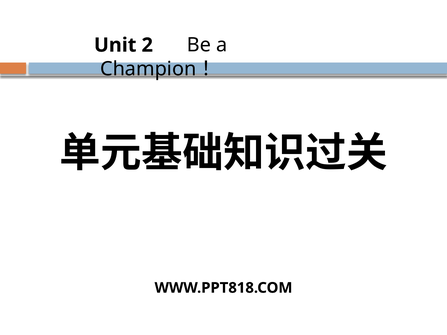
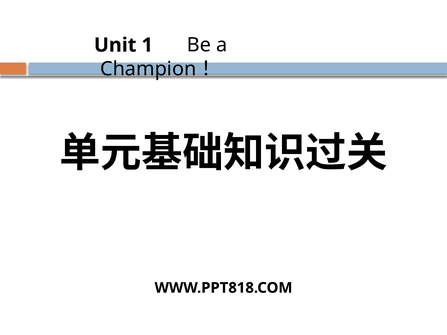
2: 2 -> 1
